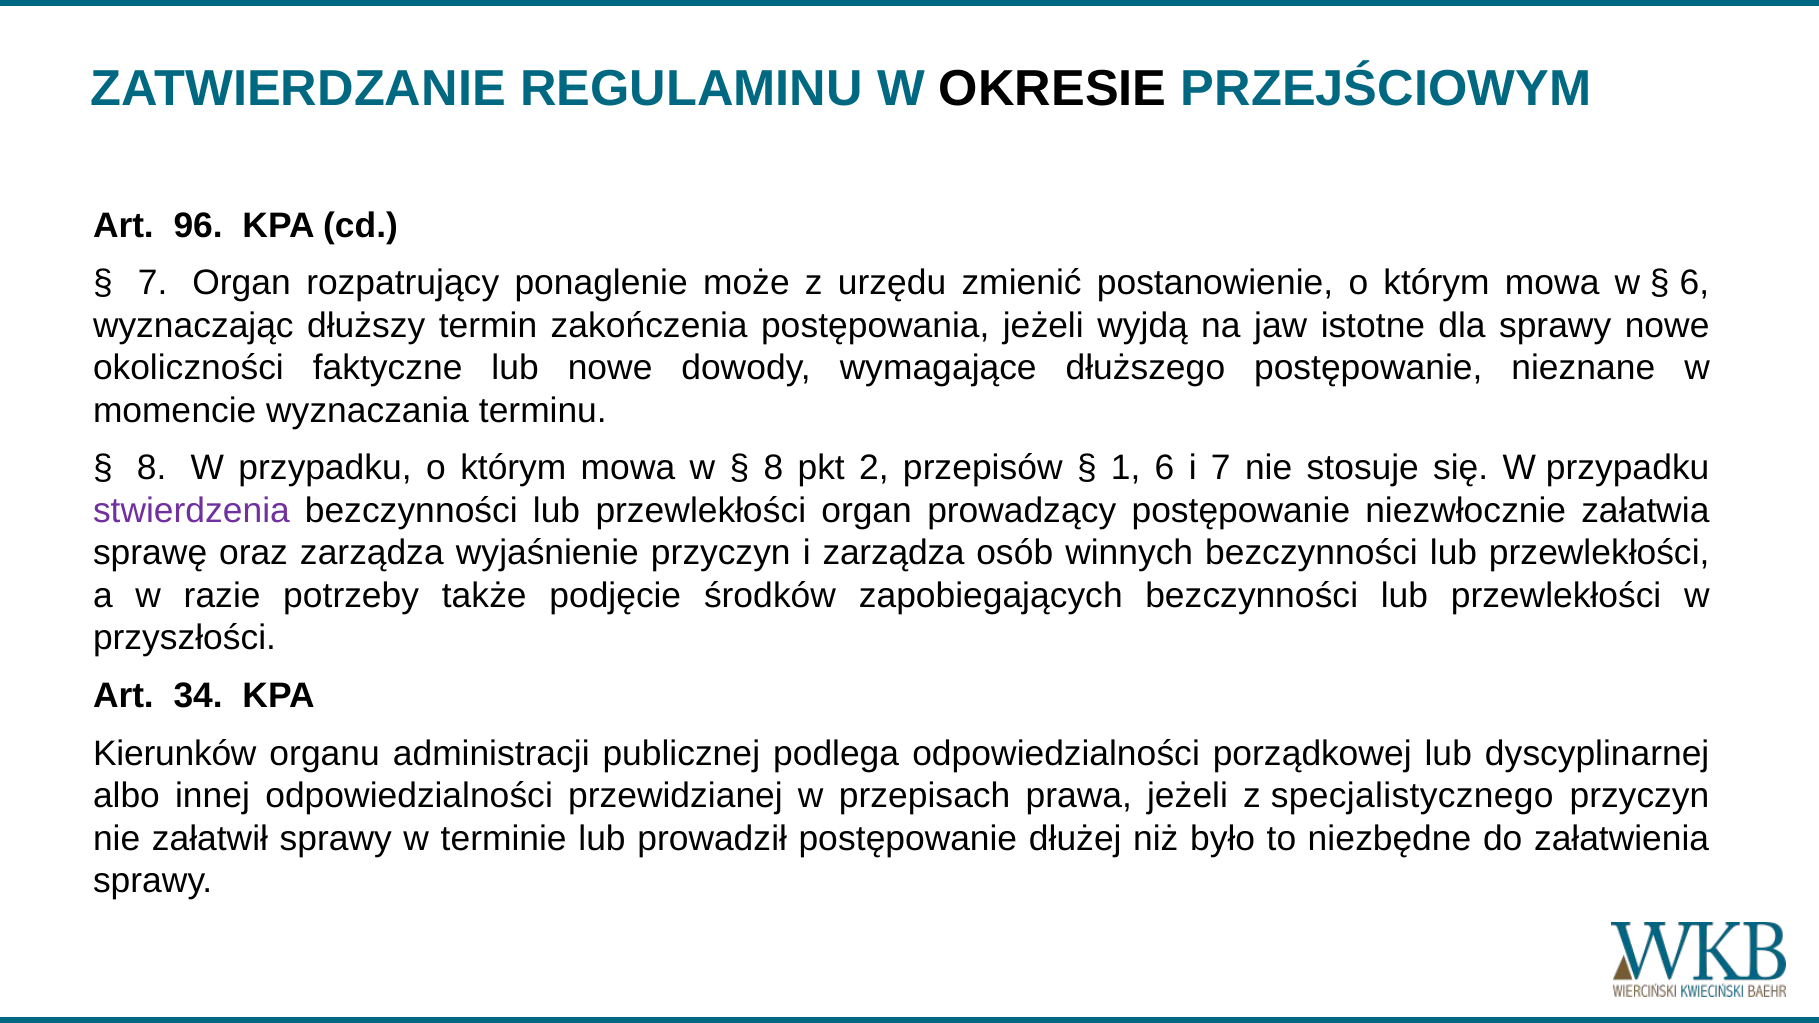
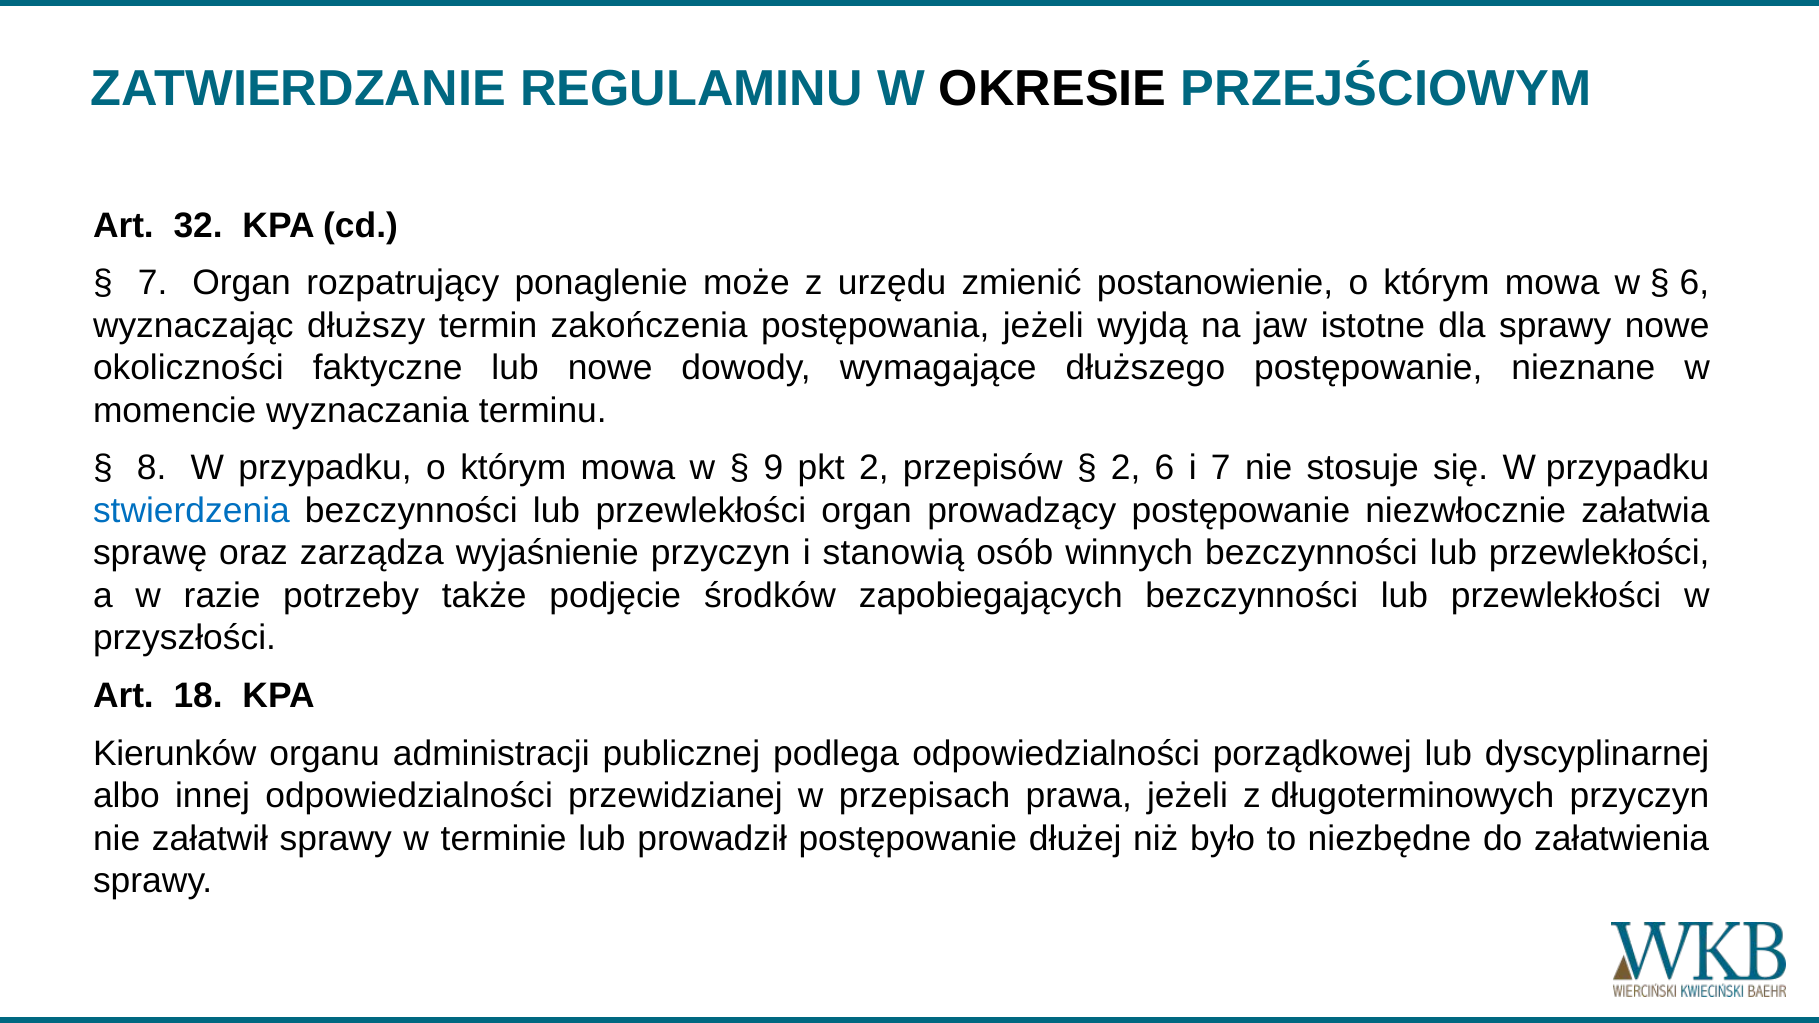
96: 96 -> 32
8 at (773, 468): 8 -> 9
1 at (1126, 468): 1 -> 2
stwierdzenia colour: purple -> blue
i zarządza: zarządza -> stanowią
34: 34 -> 18
specjalistycznego: specjalistycznego -> długoterminowych
